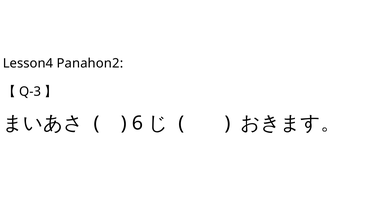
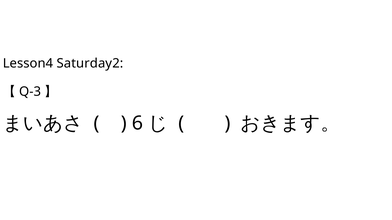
Panahon2: Panahon2 -> Saturday2
